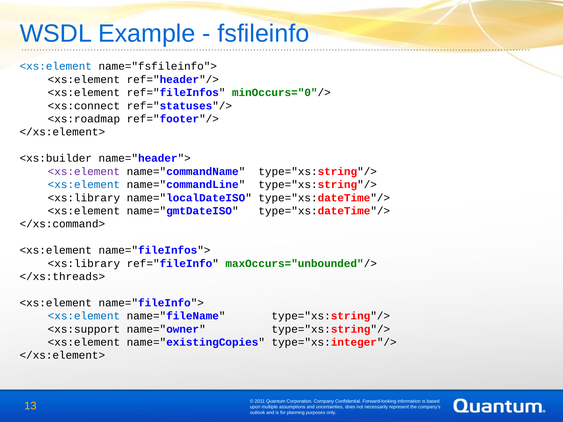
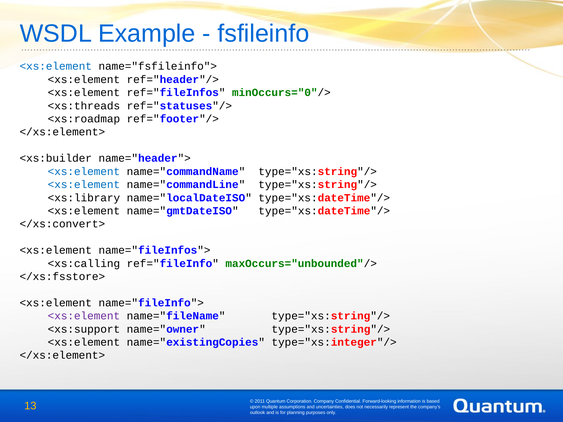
<xs:connect: <xs:connect -> <xs:threads
<xs:element at (84, 172) colour: purple -> blue
</xs:command>: </xs:command> -> </xs:convert>
<xs:library at (84, 264): <xs:library -> <xs:calling
</xs:threads>: </xs:threads> -> </xs:fsstore>
<xs:element at (84, 316) colour: blue -> purple
